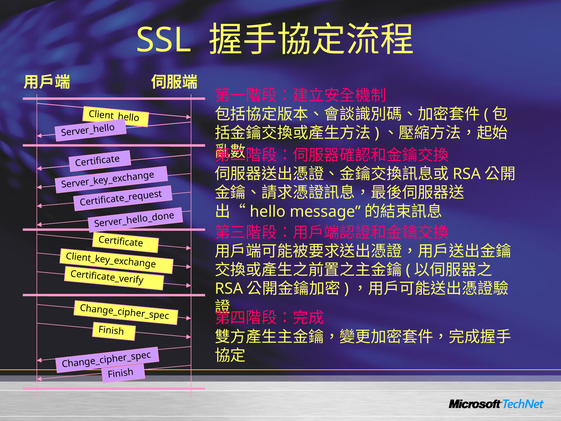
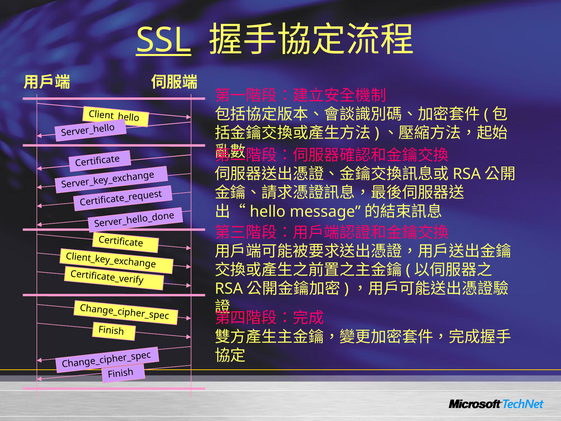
SSL underline: none -> present
